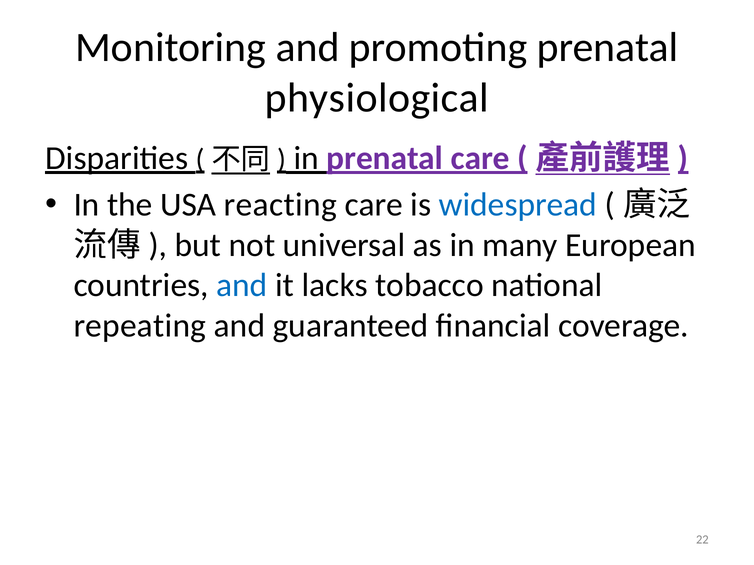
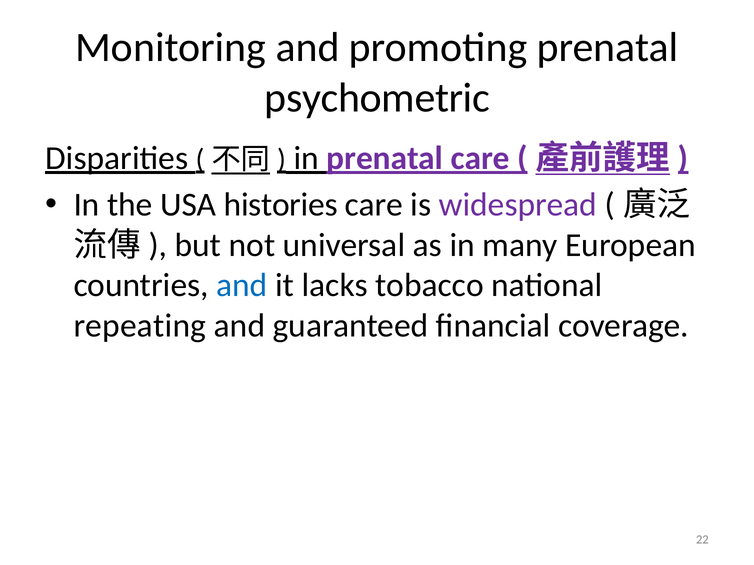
physiological: physiological -> psychometric
reacting: reacting -> histories
widespread colour: blue -> purple
